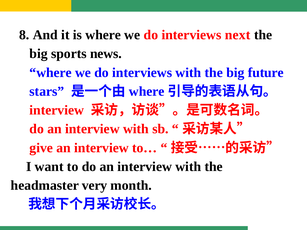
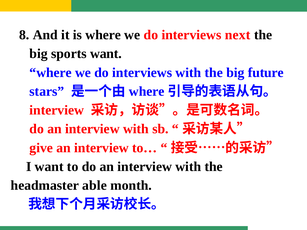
sports news: news -> want
very: very -> able
